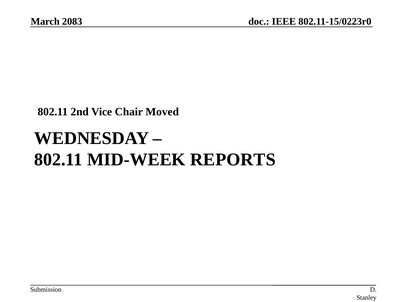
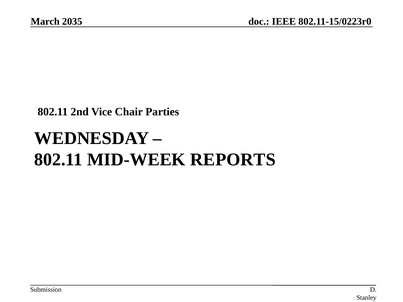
2083: 2083 -> 2035
Moved: Moved -> Parties
